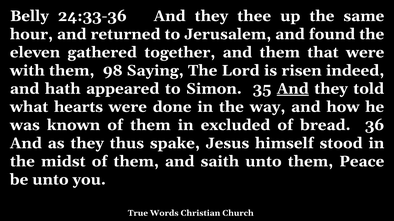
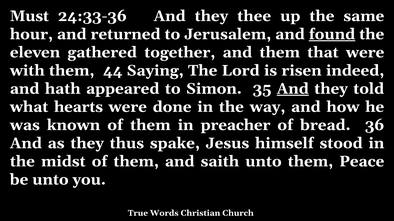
Belly: Belly -> Must
found underline: none -> present
98: 98 -> 44
excluded: excluded -> preacher
